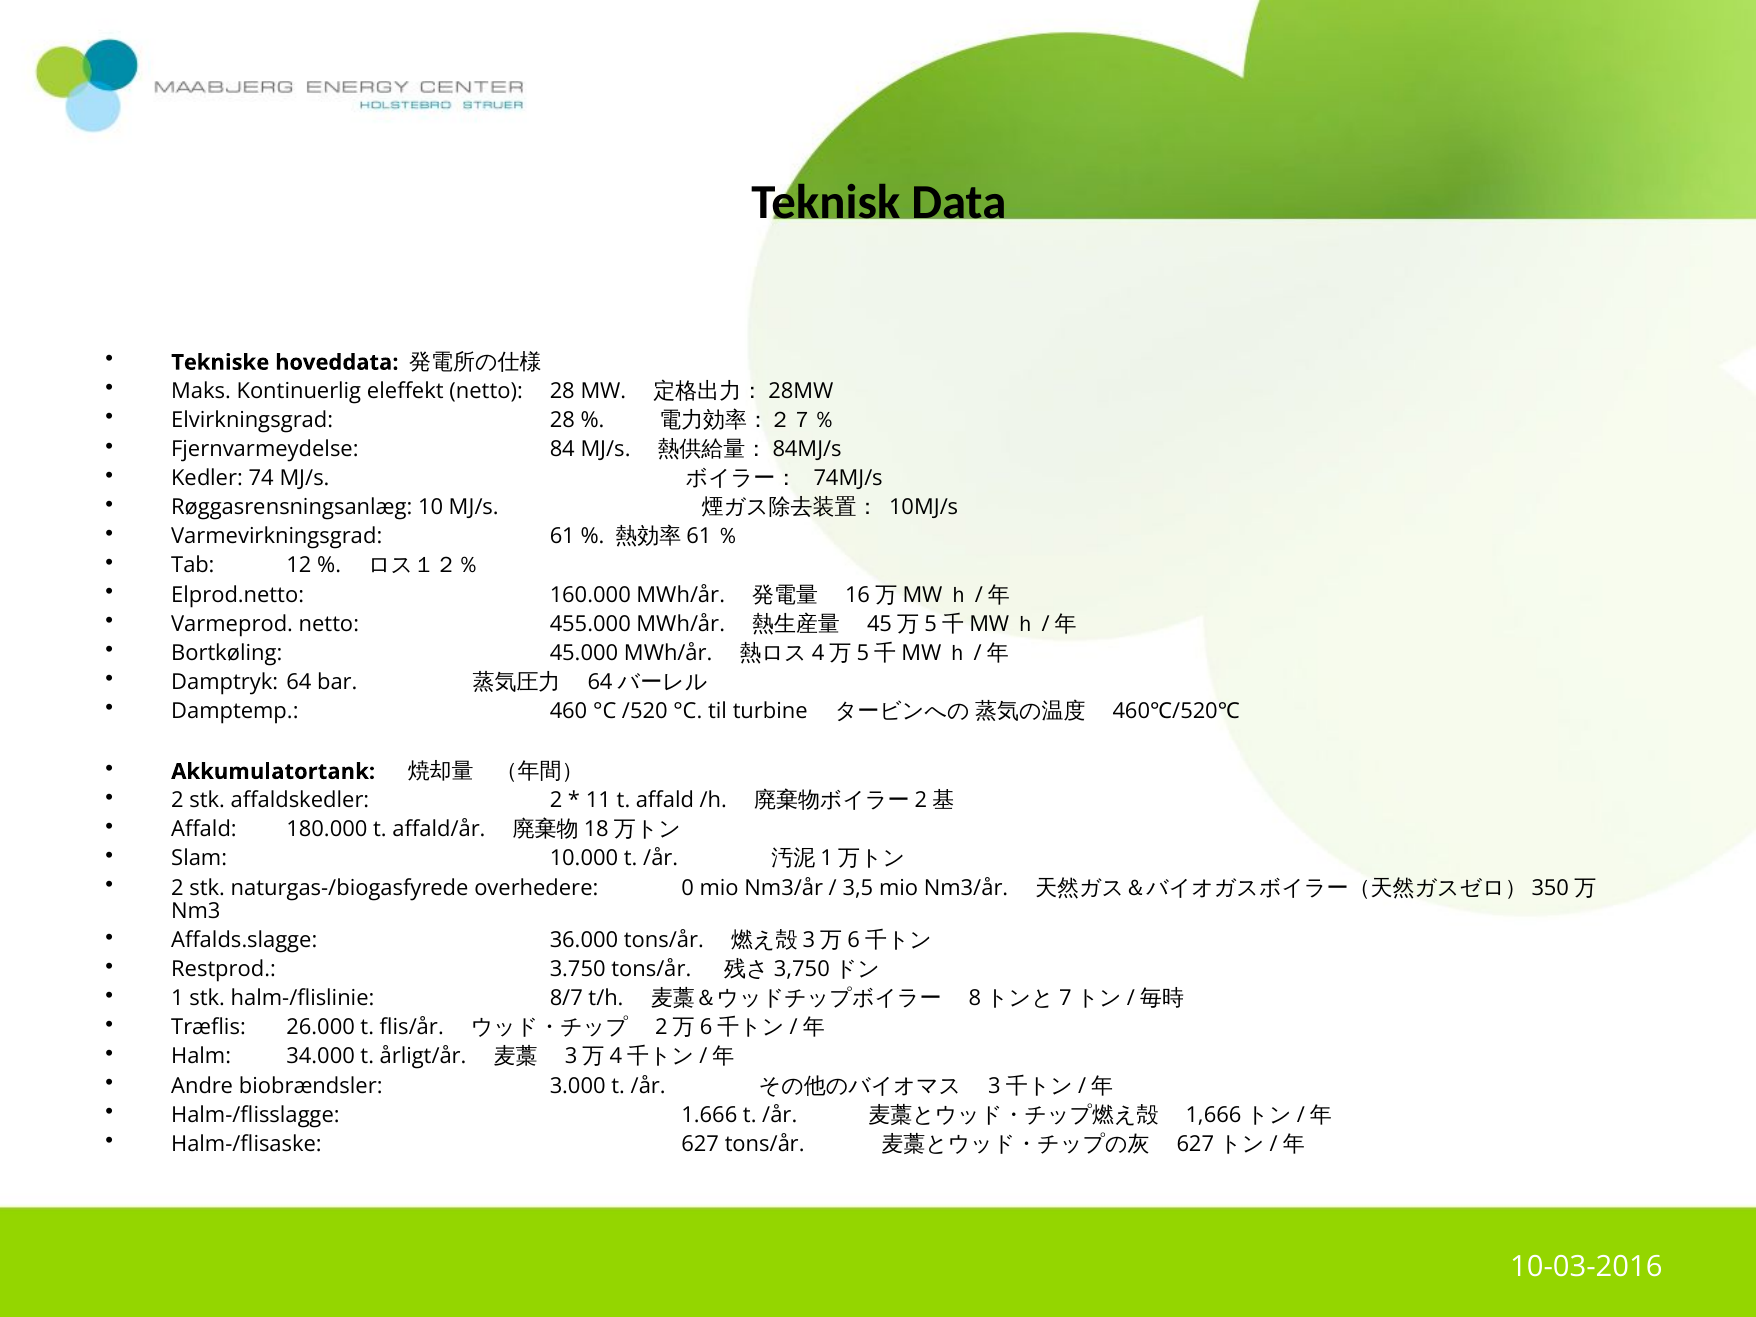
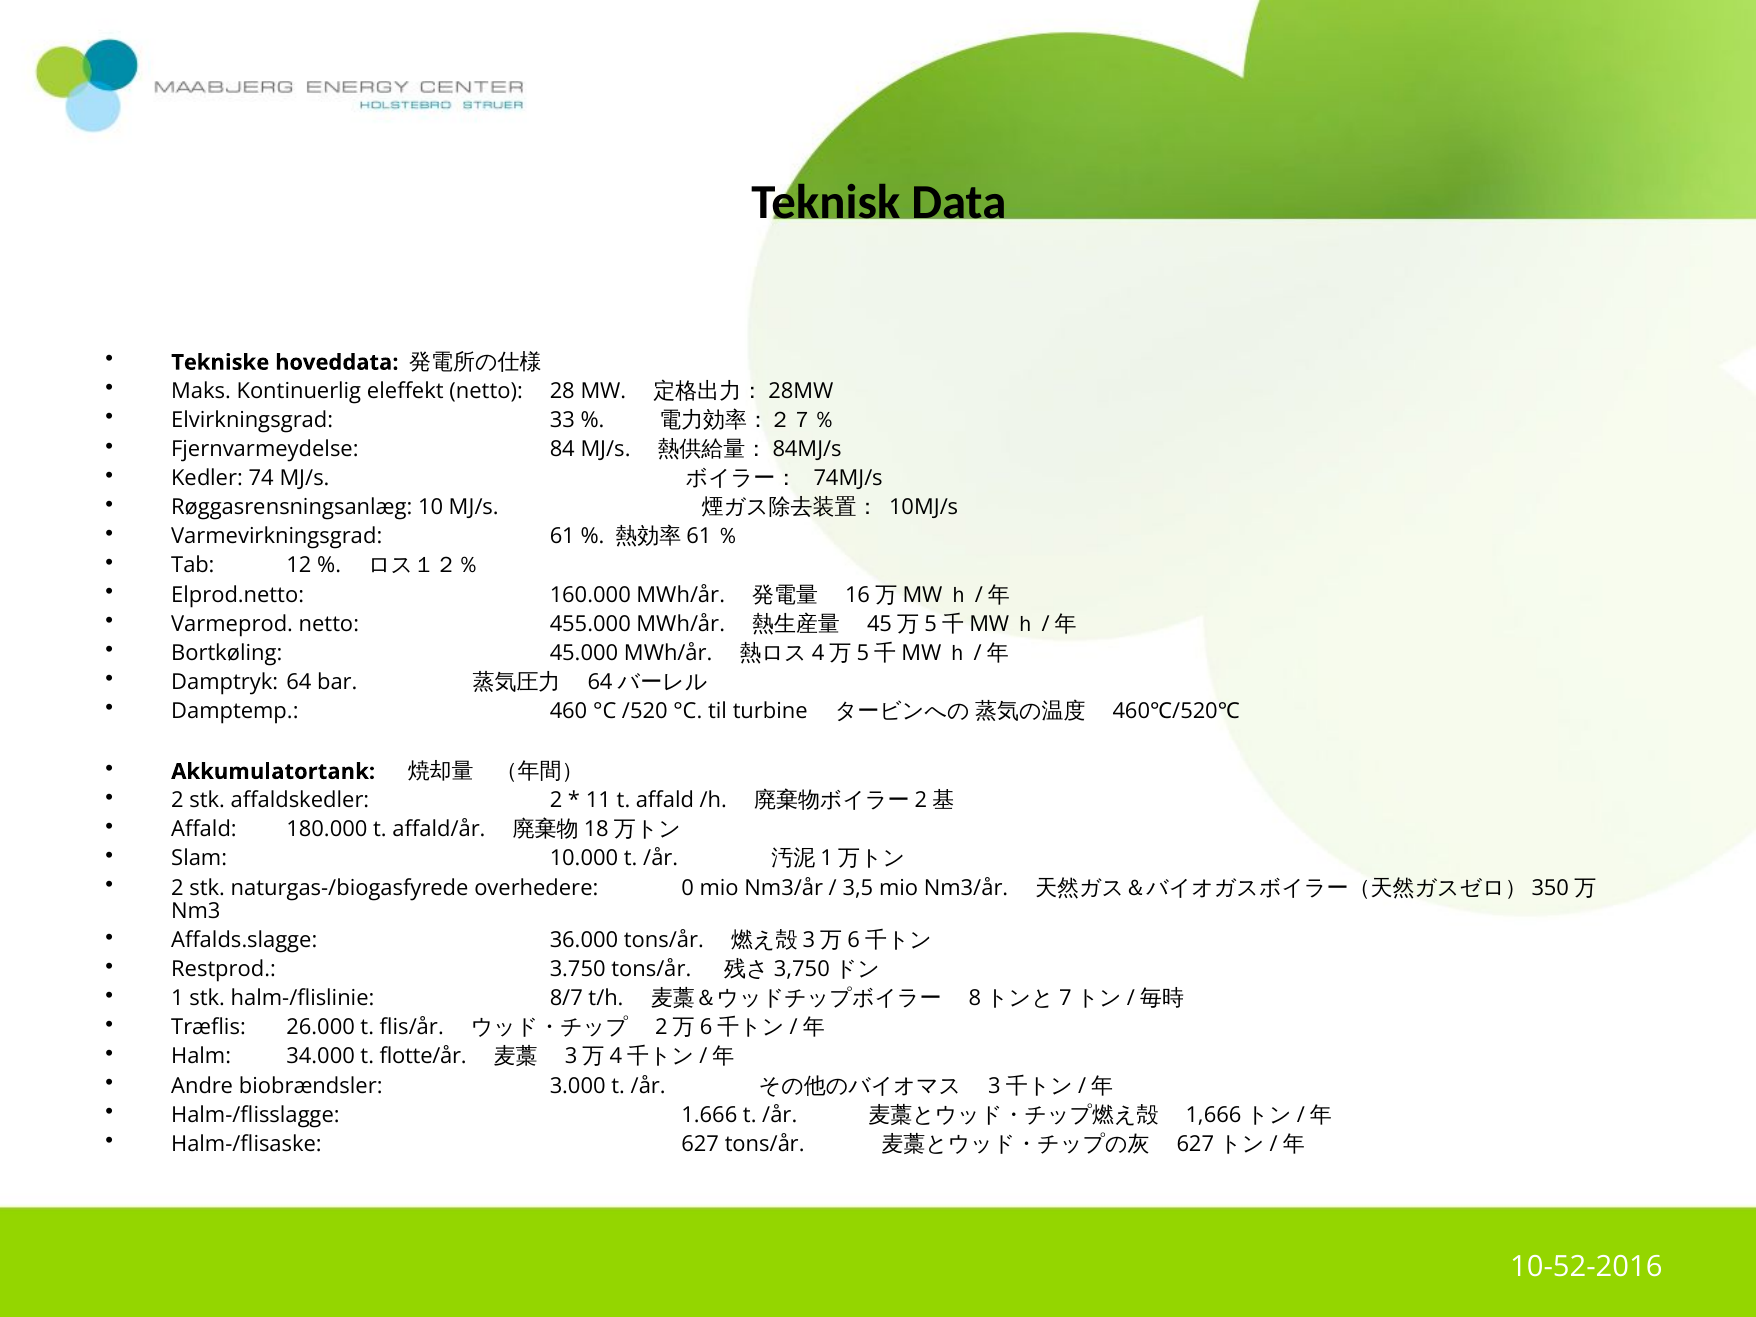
Elvirkningsgrad 28: 28 -> 33
årligt/år: årligt/år -> flotte/år
10-03-2016: 10-03-2016 -> 10-52-2016
